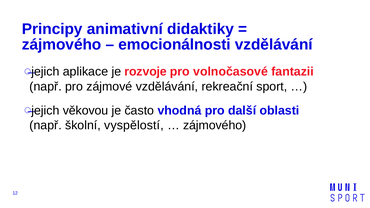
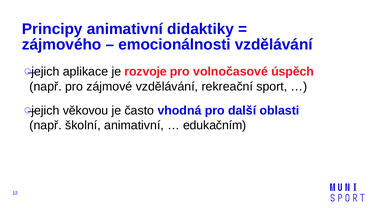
fantazii: fantazii -> úspěch
školní vyspělostí: vyspělostí -> animativní
zájmového at (215, 125): zájmového -> edukačním
